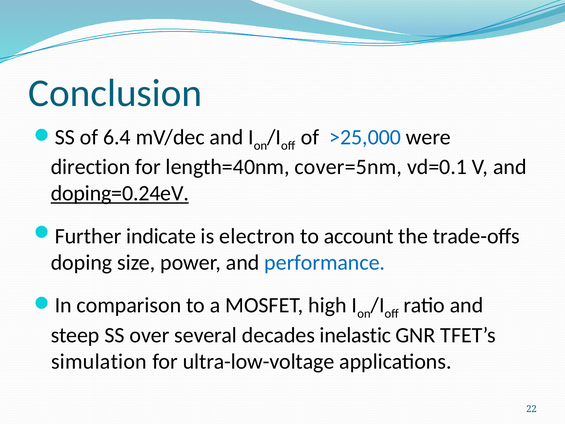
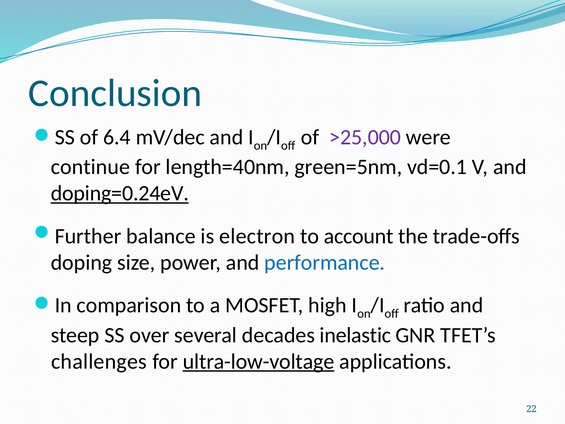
>25,000 colour: blue -> purple
direction: direction -> continue
cover=5nm: cover=5nm -> green=5nm
indicate: indicate -> balance
simulation: simulation -> challenges
ultra-low-voltage underline: none -> present
